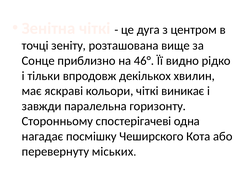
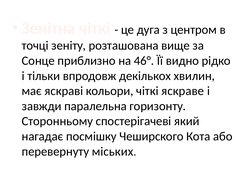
виникає: виникає -> яскраве
одна: одна -> який
